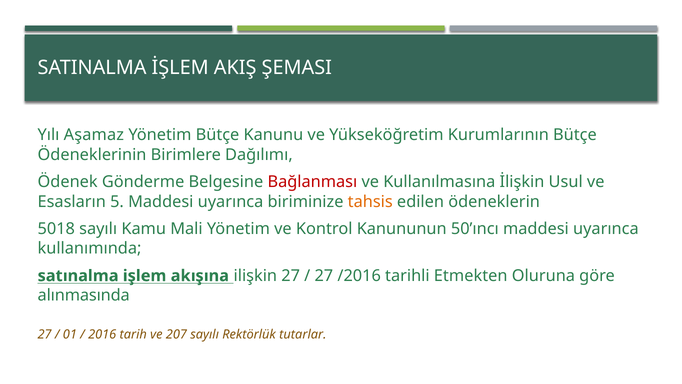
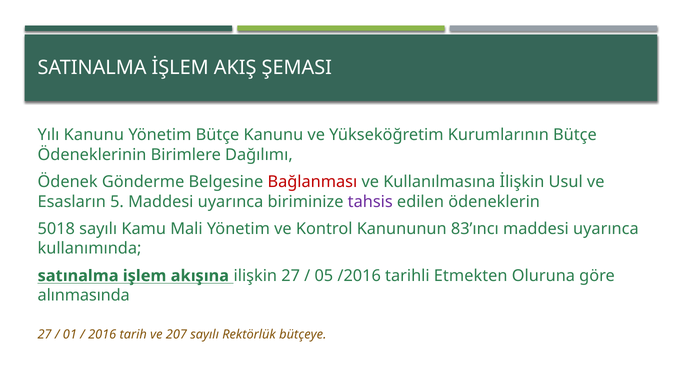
Yılı Aşamaz: Aşamaz -> Kanunu
tahsis colour: orange -> purple
50’ıncı: 50’ıncı -> 83’ıncı
27 at (324, 276): 27 -> 05
tutarlar: tutarlar -> bütçeye
